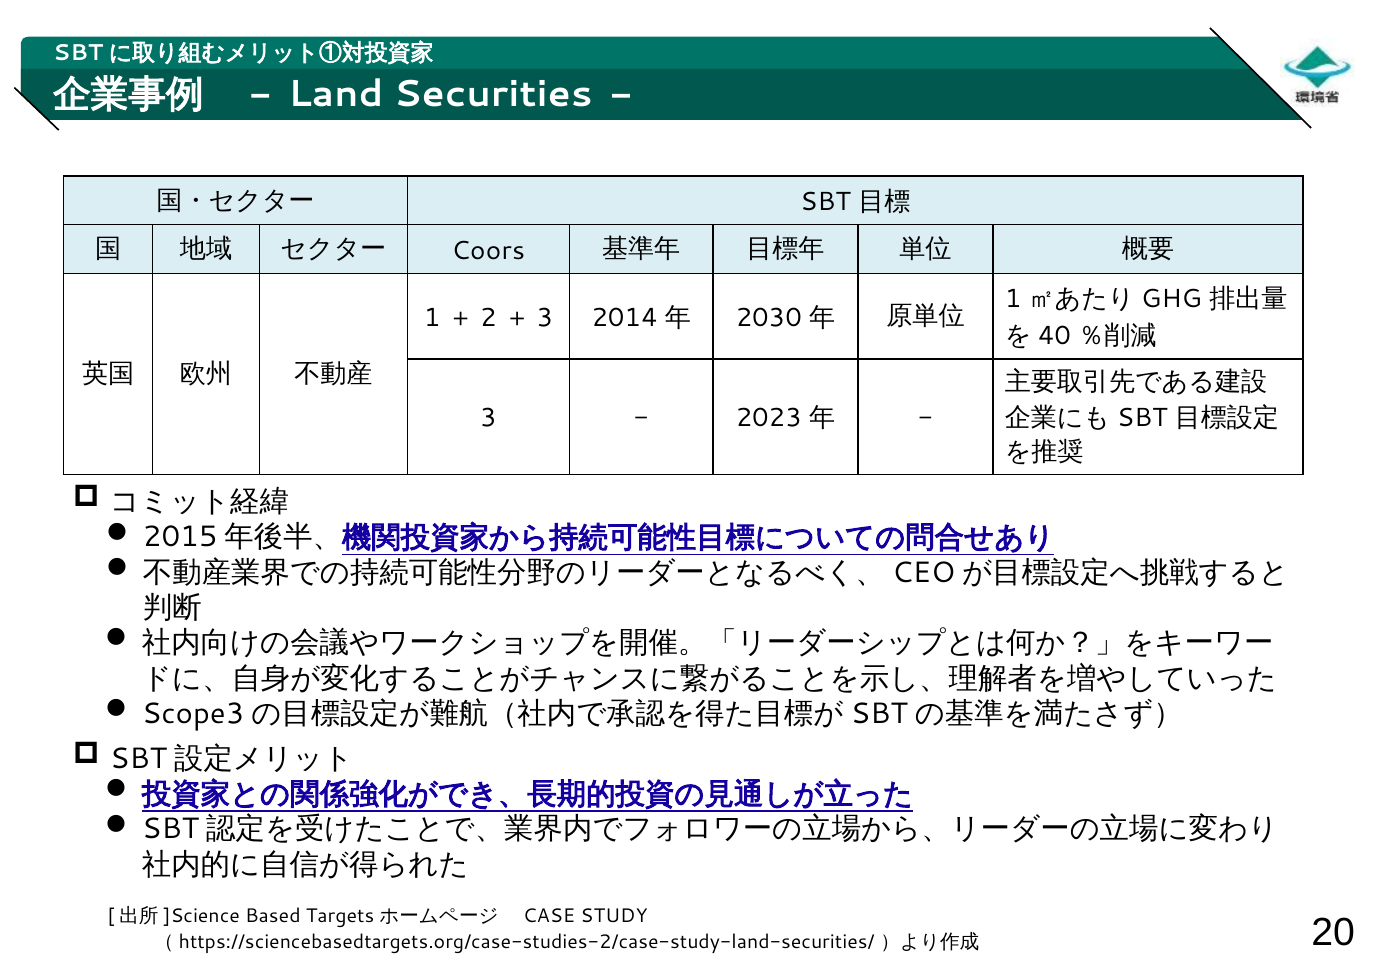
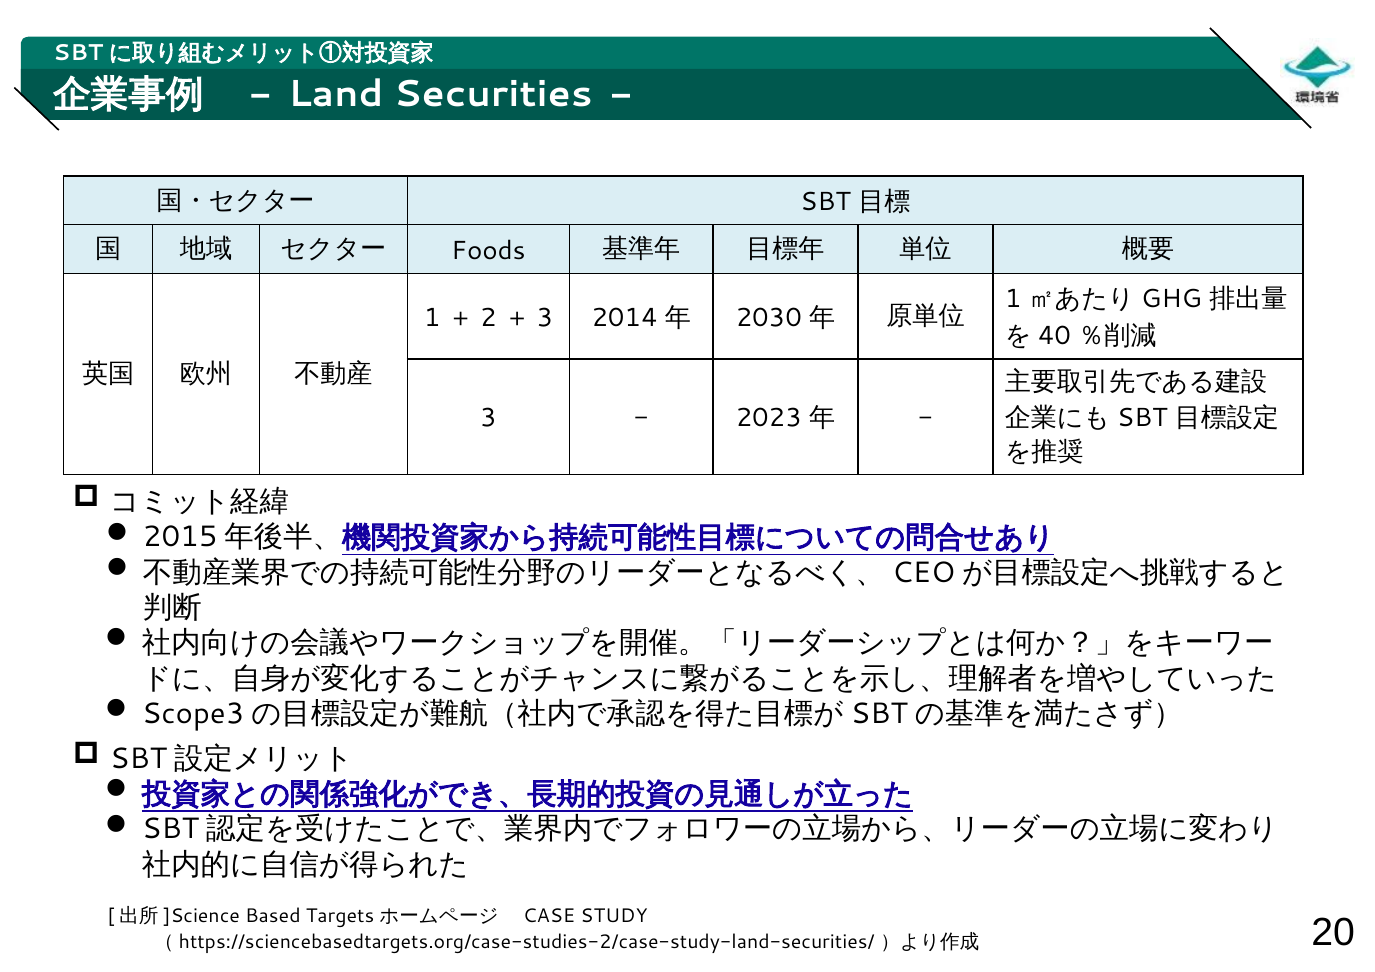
Coors: Coors -> Foods
